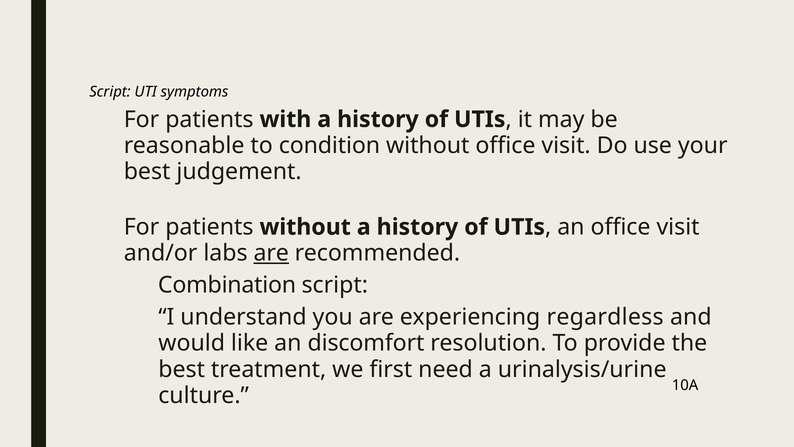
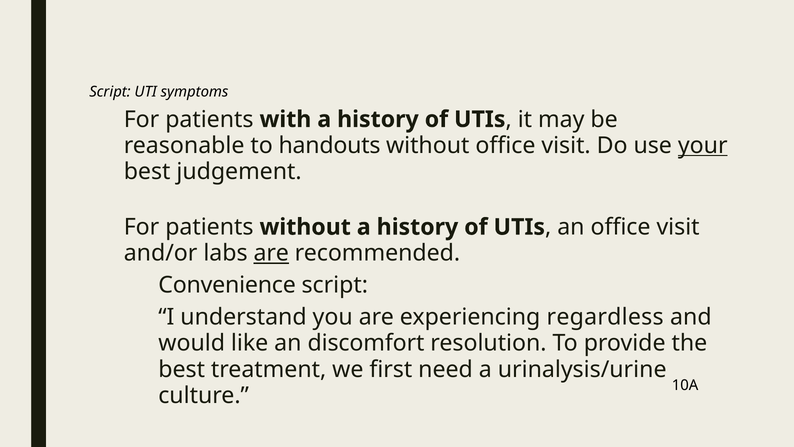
condition: condition -> handouts
your underline: none -> present
Combination: Combination -> Convenience
